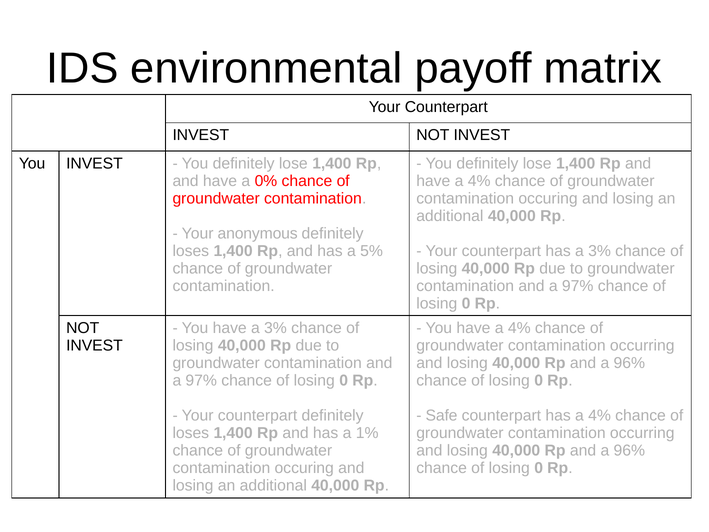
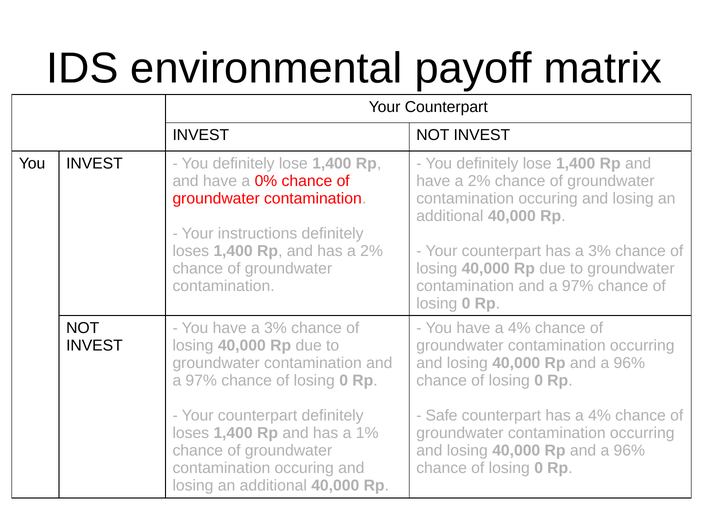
4% at (479, 181): 4% -> 2%
anonymous: anonymous -> instructions
has a 5%: 5% -> 2%
